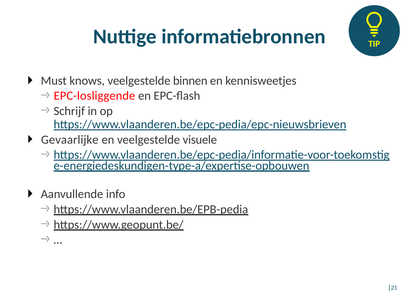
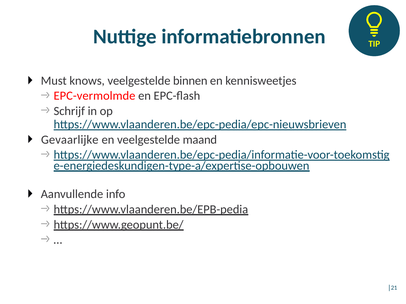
EPC-losliggende: EPC-losliggende -> EPC-vermolmde
visuele: visuele -> maand
